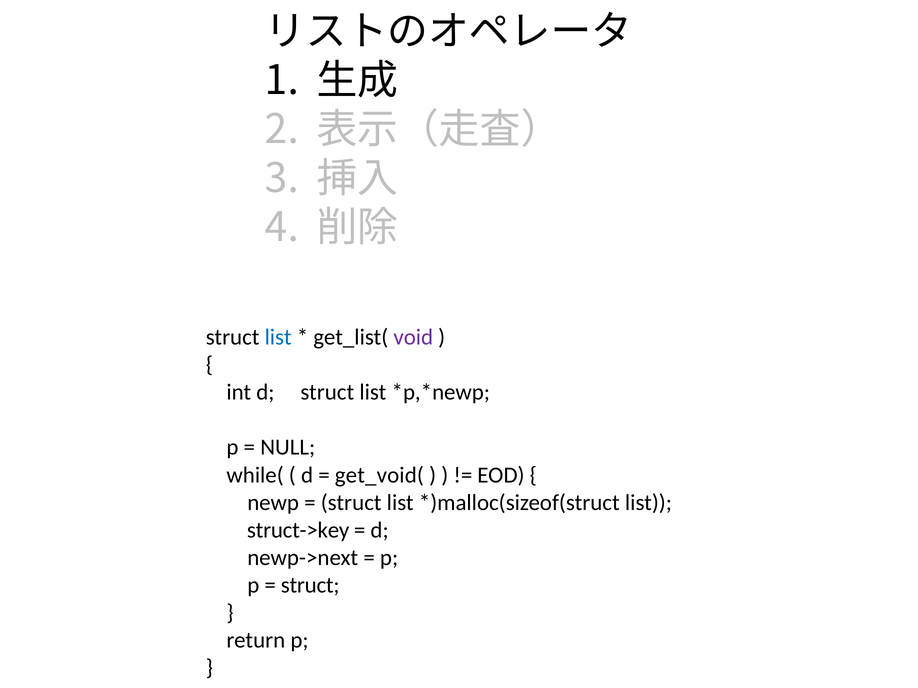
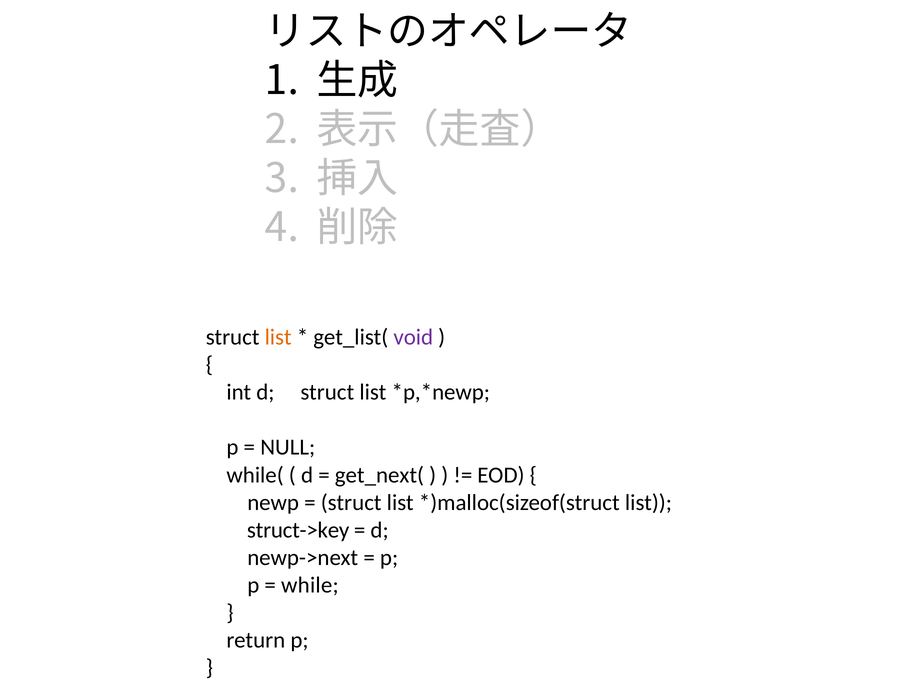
list at (278, 338) colour: blue -> orange
get_void(: get_void( -> get_next(
struct at (310, 585): struct -> while
